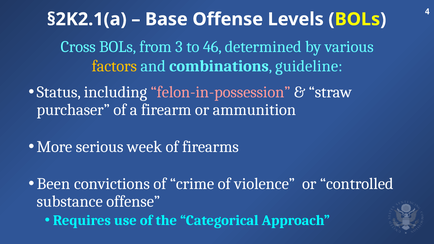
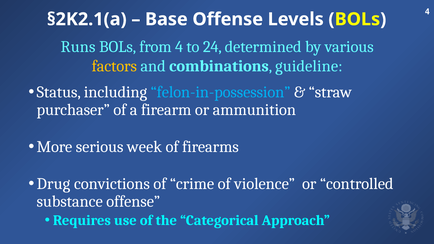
Cross: Cross -> Runs
from 3: 3 -> 4
46: 46 -> 24
felon-in-possession colour: pink -> light blue
Been: Been -> Drug
